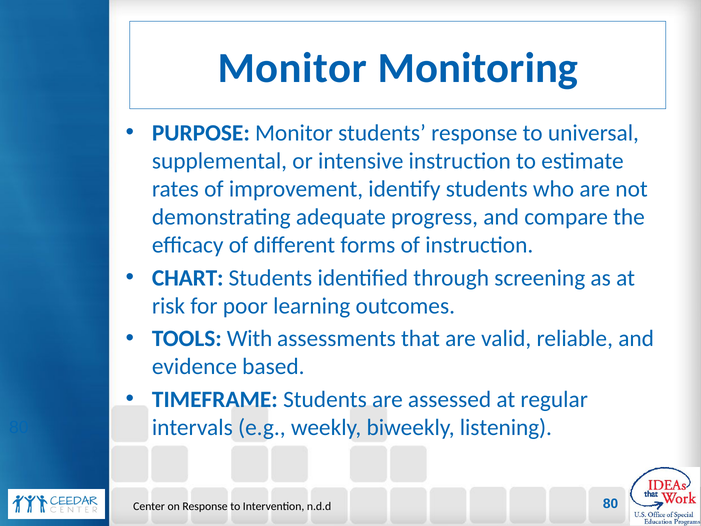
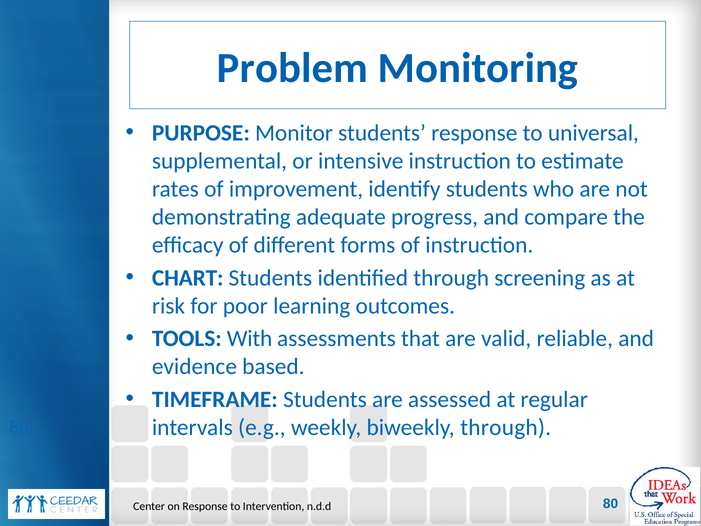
Monitor at (292, 68): Monitor -> Problem
biweekly listening: listening -> through
